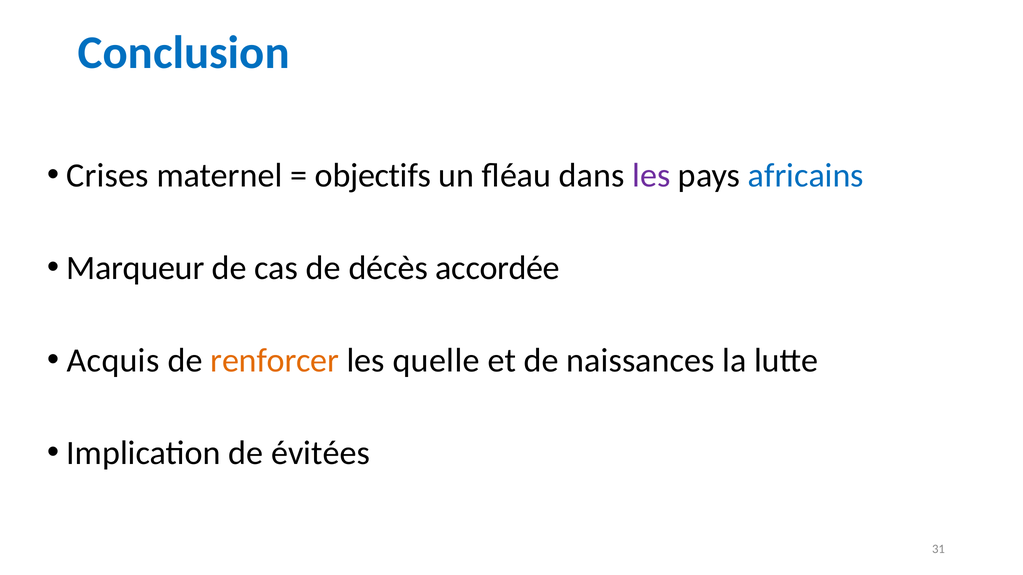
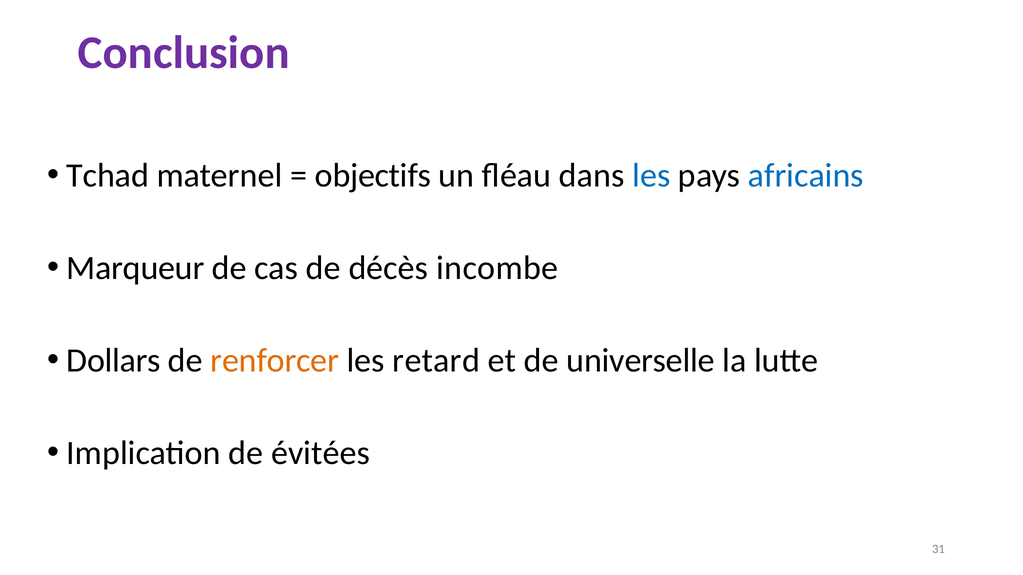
Conclusion colour: blue -> purple
Crises: Crises -> Tchad
les at (651, 176) colour: purple -> blue
accordée: accordée -> incombe
Acquis: Acquis -> Dollars
quelle: quelle -> retard
naissances: naissances -> universelle
